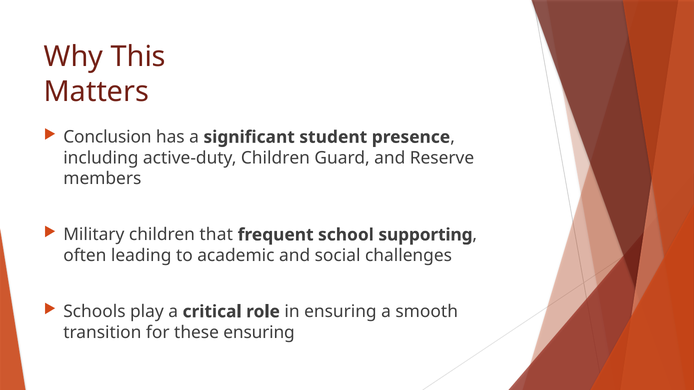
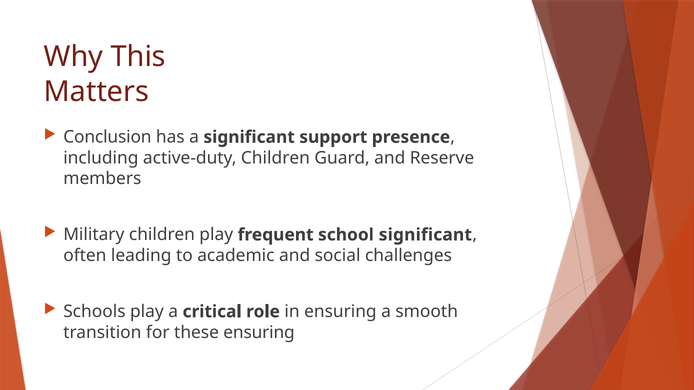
student: student -> support
children that: that -> play
school supporting: supporting -> significant
